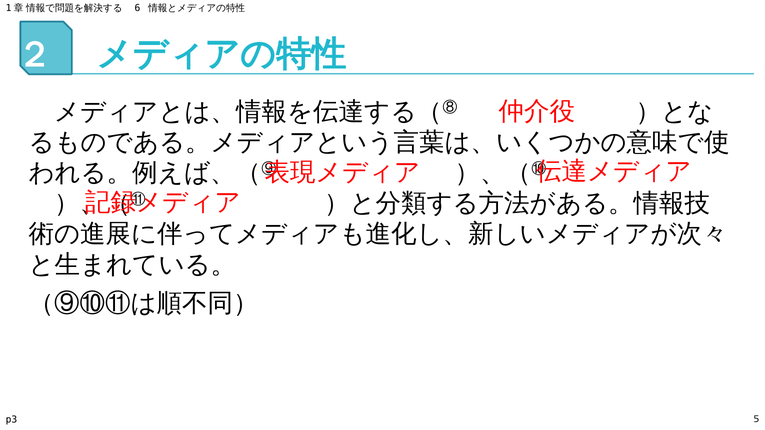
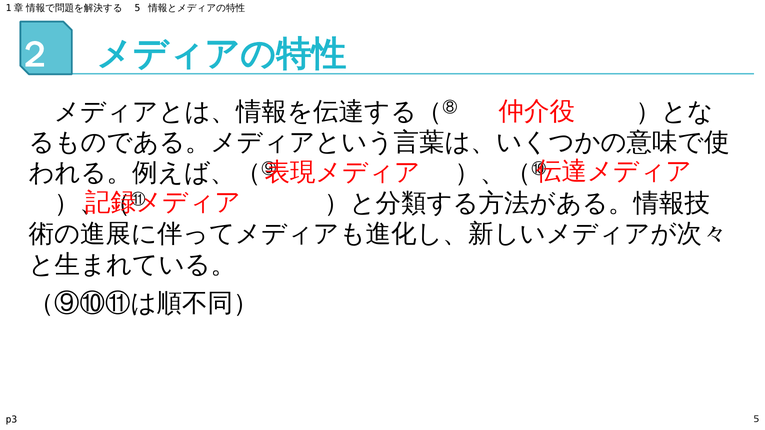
6 at (137, 8): 6 -> 5
